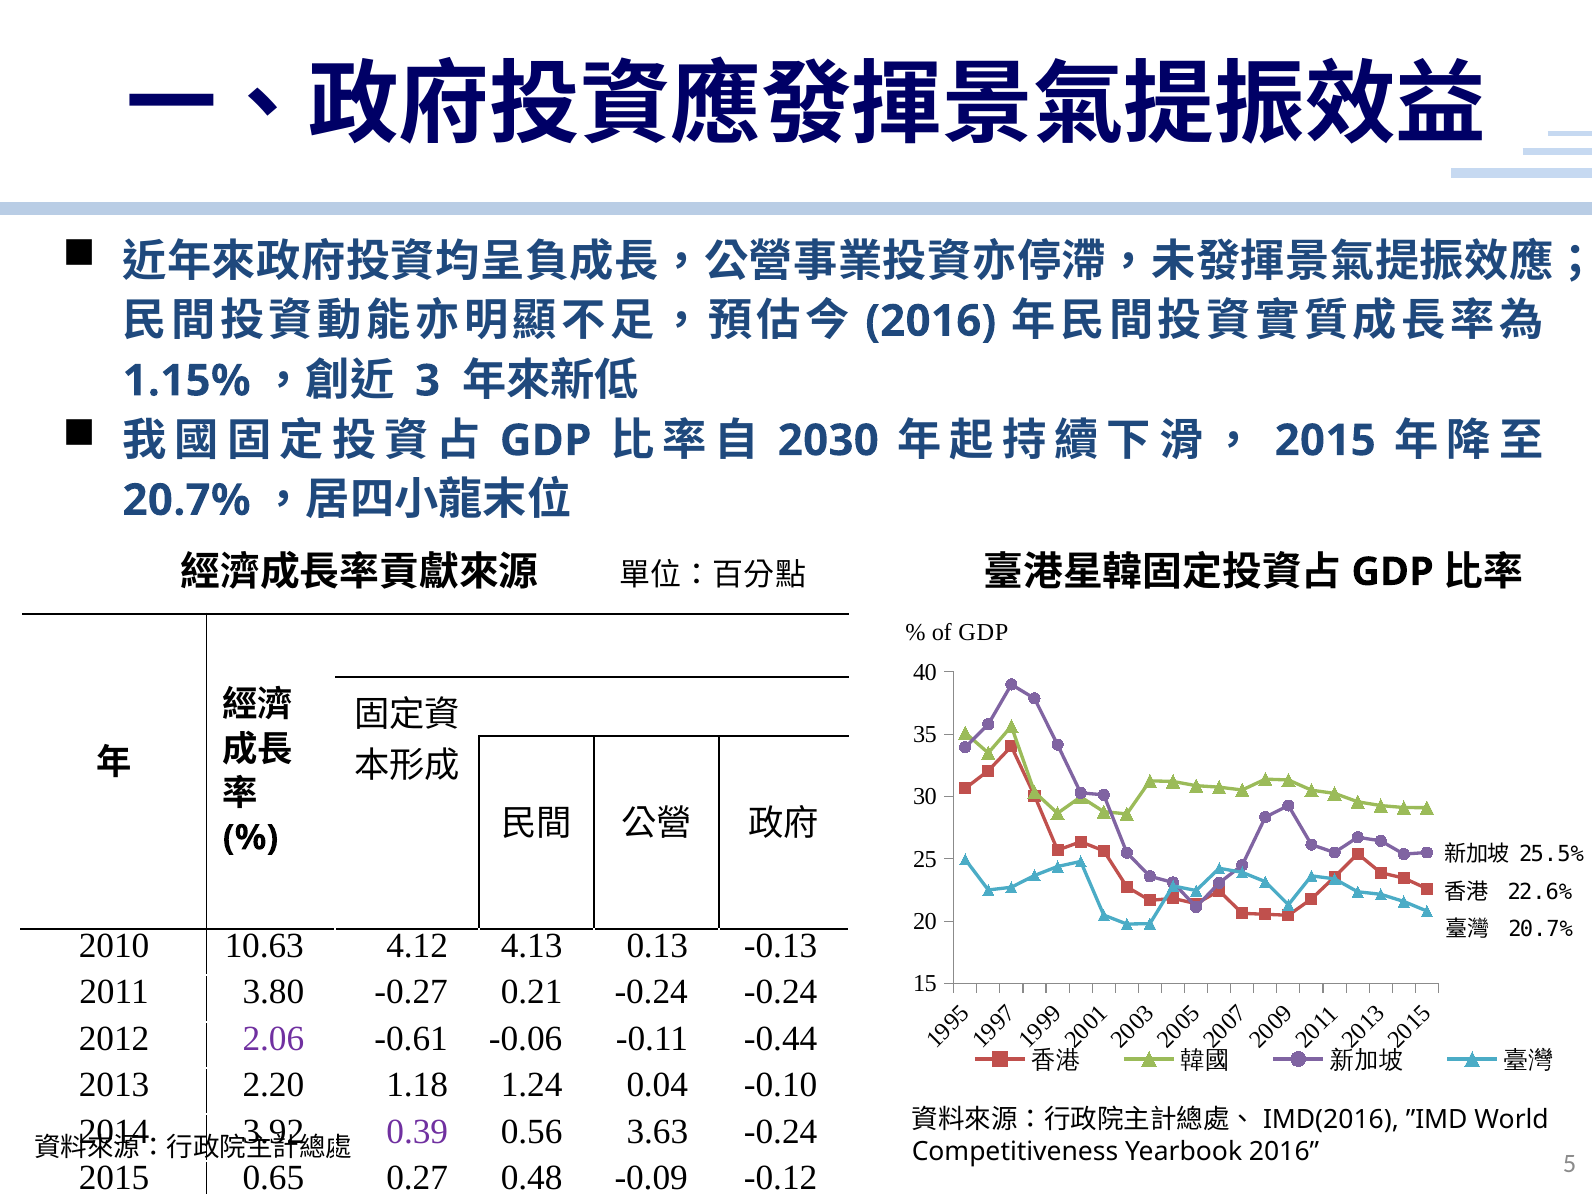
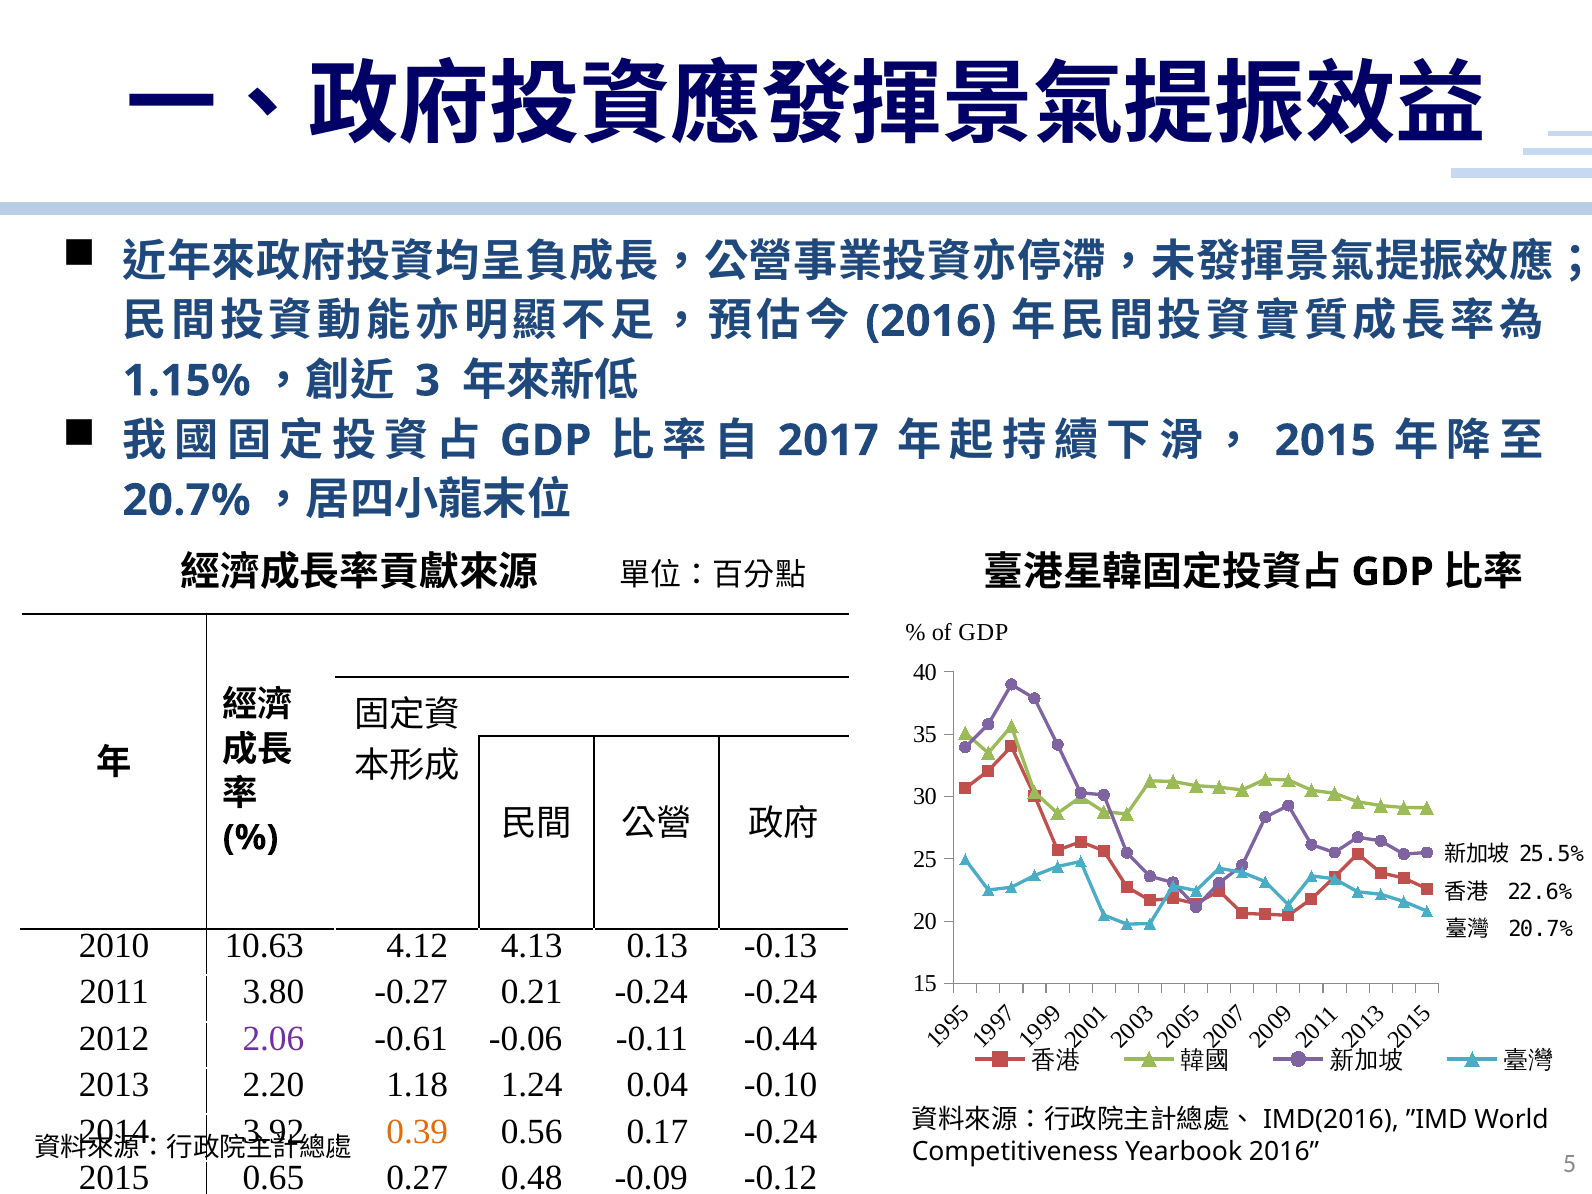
2030: 2030 -> 2017
0.39 colour: purple -> orange
3.63: 3.63 -> 0.17
